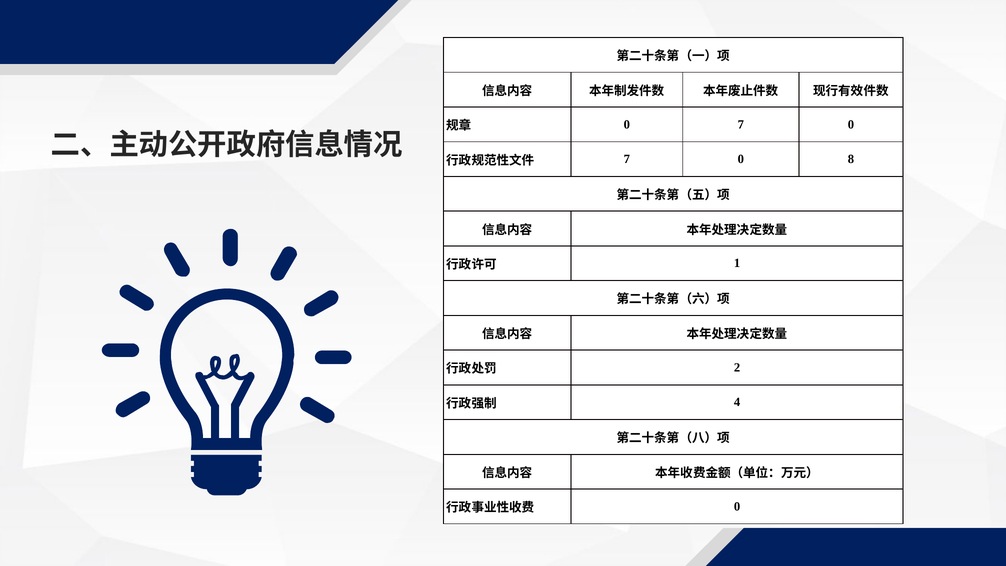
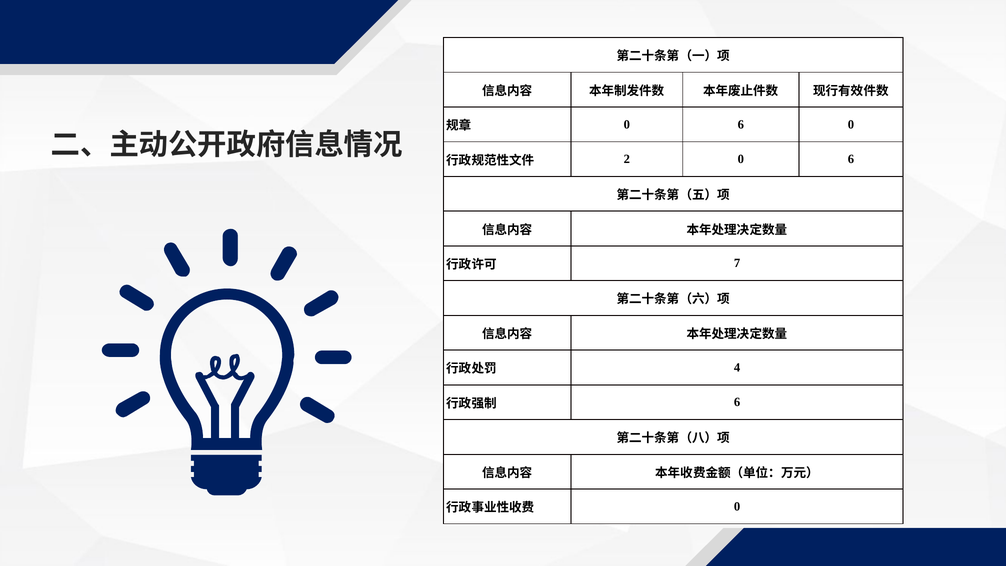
7 at (741, 124): 7 -> 6
7 at (627, 159): 7 -> 2
8 at (851, 159): 8 -> 6
1: 1 -> 7
2: 2 -> 4
4 at (737, 402): 4 -> 6
